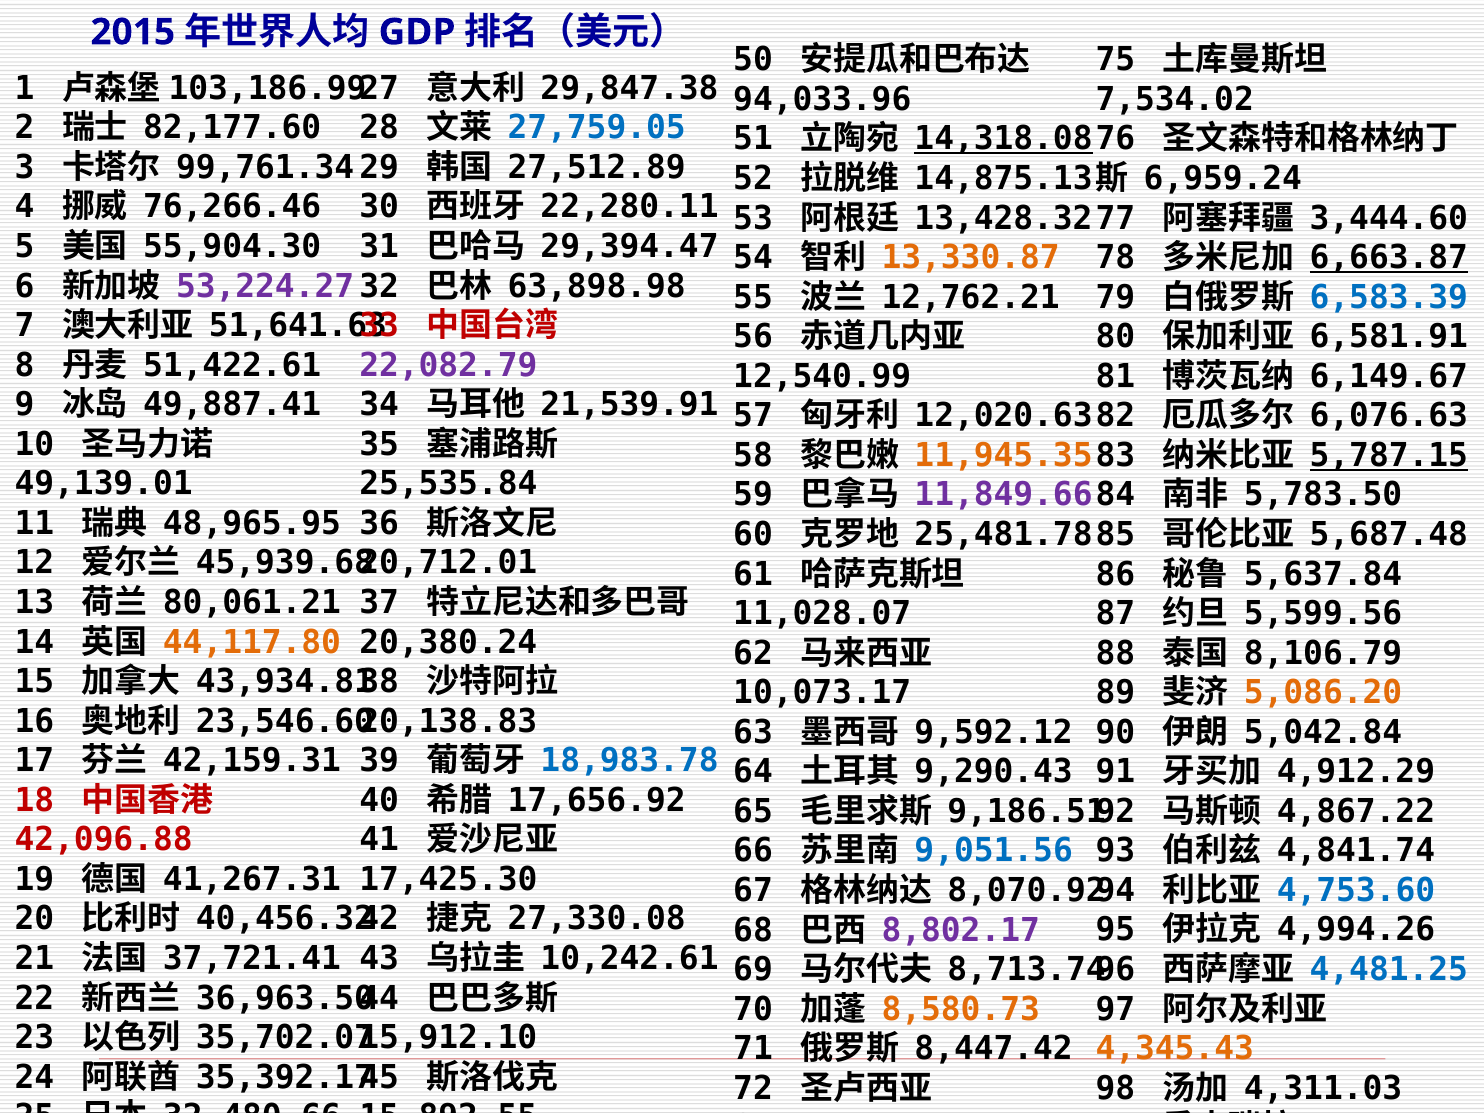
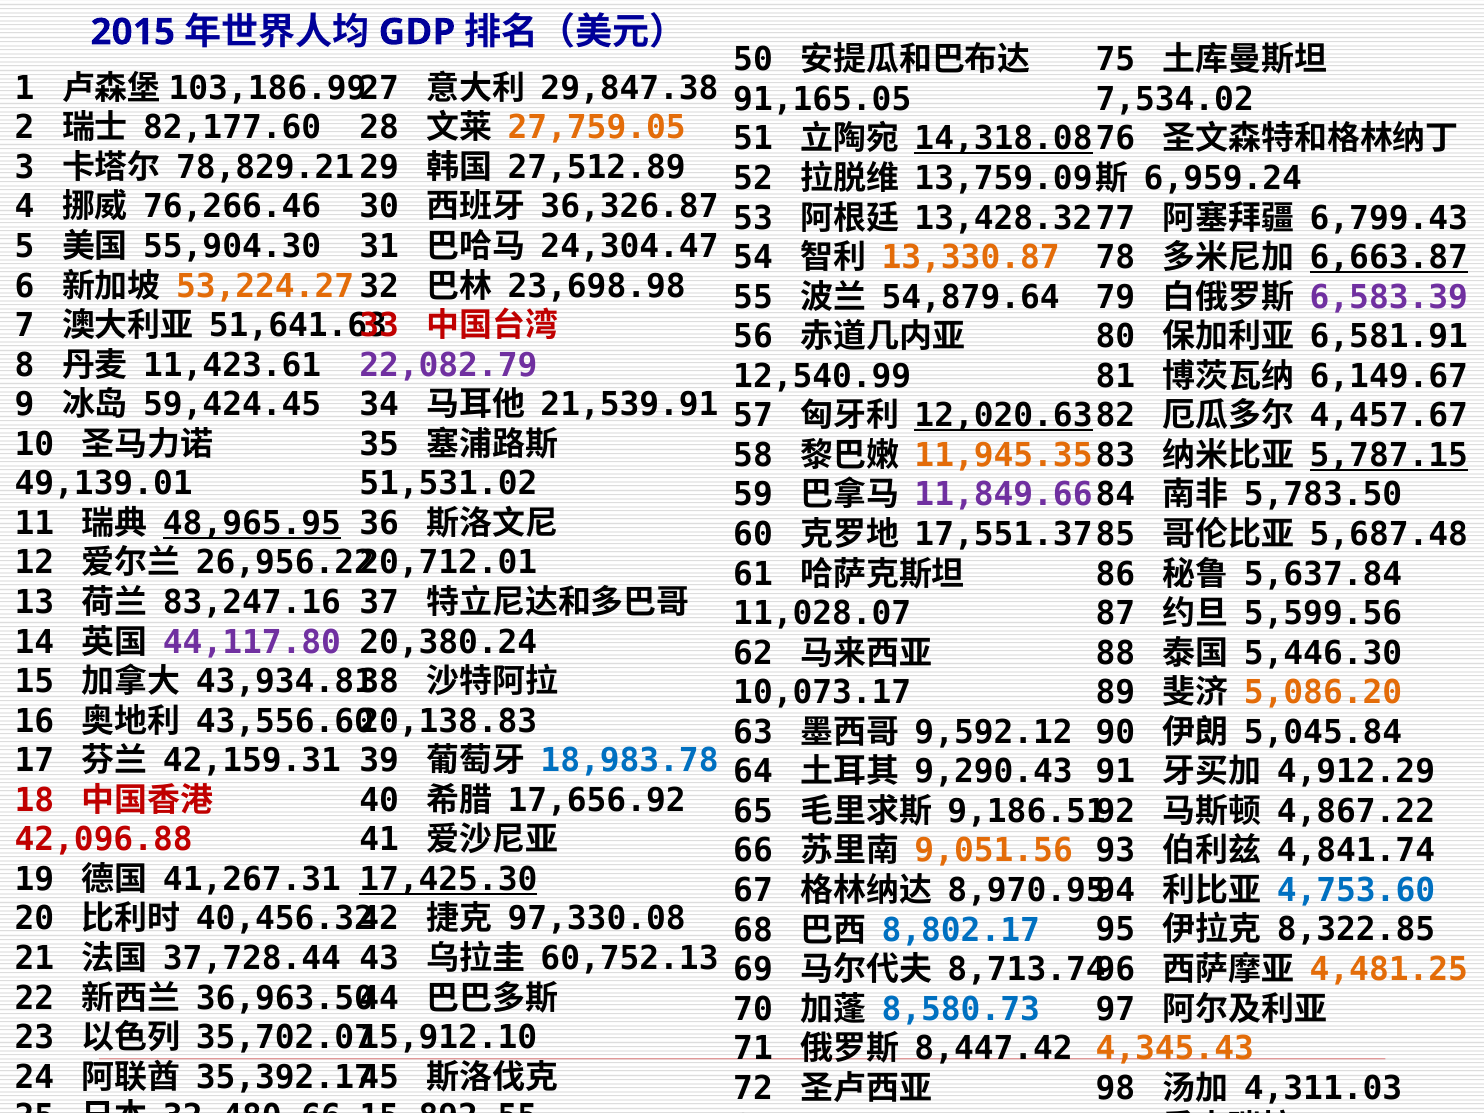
94,033.96: 94,033.96 -> 91,165.05
27,759.05 colour: blue -> orange
99,761.34: 99,761.34 -> 78,829.21
14,875.13: 14,875.13 -> 13,759.09
22,280.11: 22,280.11 -> 36,326.87
3,444.60: 3,444.60 -> 6,799.43
29,394.47: 29,394.47 -> 24,304.47
53,224.27 colour: purple -> orange
63,898.98: 63,898.98 -> 23,698.98
12,762.21: 12,762.21 -> 54,879.64
6,583.39 colour: blue -> purple
51,422.61: 51,422.61 -> 11,423.61
49,887.41: 49,887.41 -> 59,424.45
6,076.63: 6,076.63 -> 4,457.67
12,020.63 underline: none -> present
25,535.84: 25,535.84 -> 51,531.02
48,965.95 underline: none -> present
25,481.78: 25,481.78 -> 17,551.37
45,939.68: 45,939.68 -> 26,956.22
80,061.21: 80,061.21 -> 83,247.16
44,117.80 colour: orange -> purple
8,106.79: 8,106.79 -> 5,446.30
23,546.60: 23,546.60 -> 43,556.60
5,042.84: 5,042.84 -> 5,045.84
9,051.56 colour: blue -> orange
17,425.30 underline: none -> present
8,070.92: 8,070.92 -> 8,970.95
27,330.08: 27,330.08 -> 97,330.08
8,802.17 colour: purple -> blue
4,994.26: 4,994.26 -> 8,322.85
37,721.41: 37,721.41 -> 37,728.44
10,242.61: 10,242.61 -> 60,752.13
4,481.25 colour: blue -> orange
8,580.73 colour: orange -> blue
